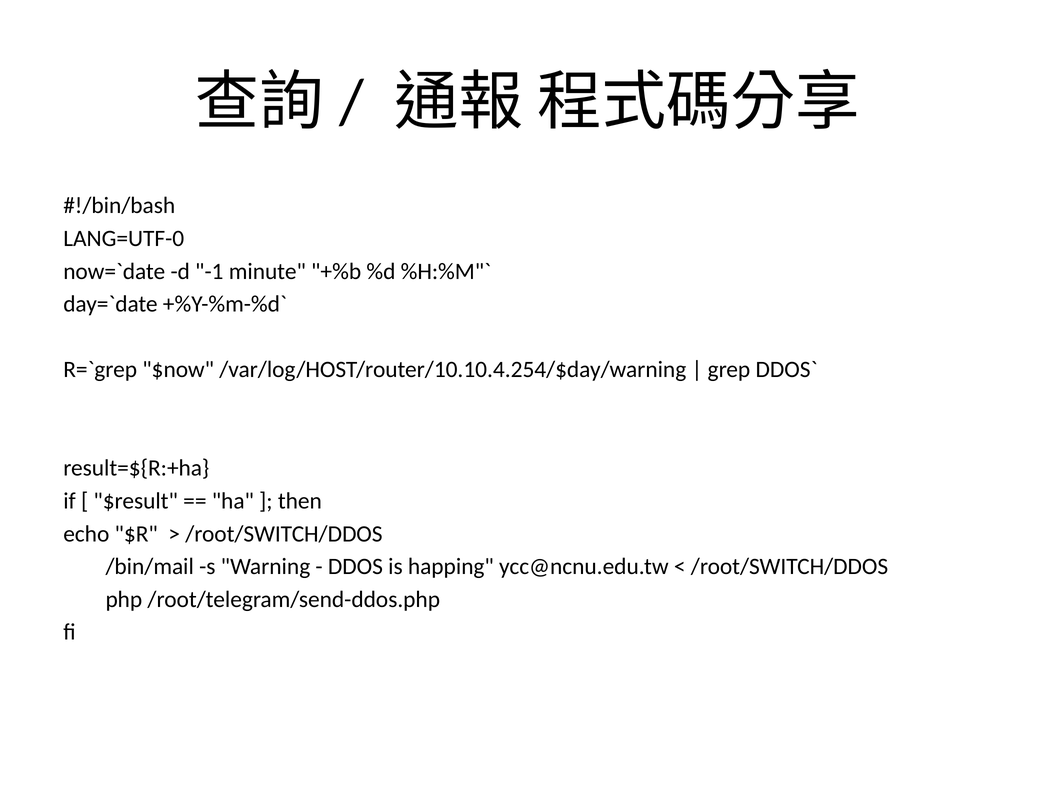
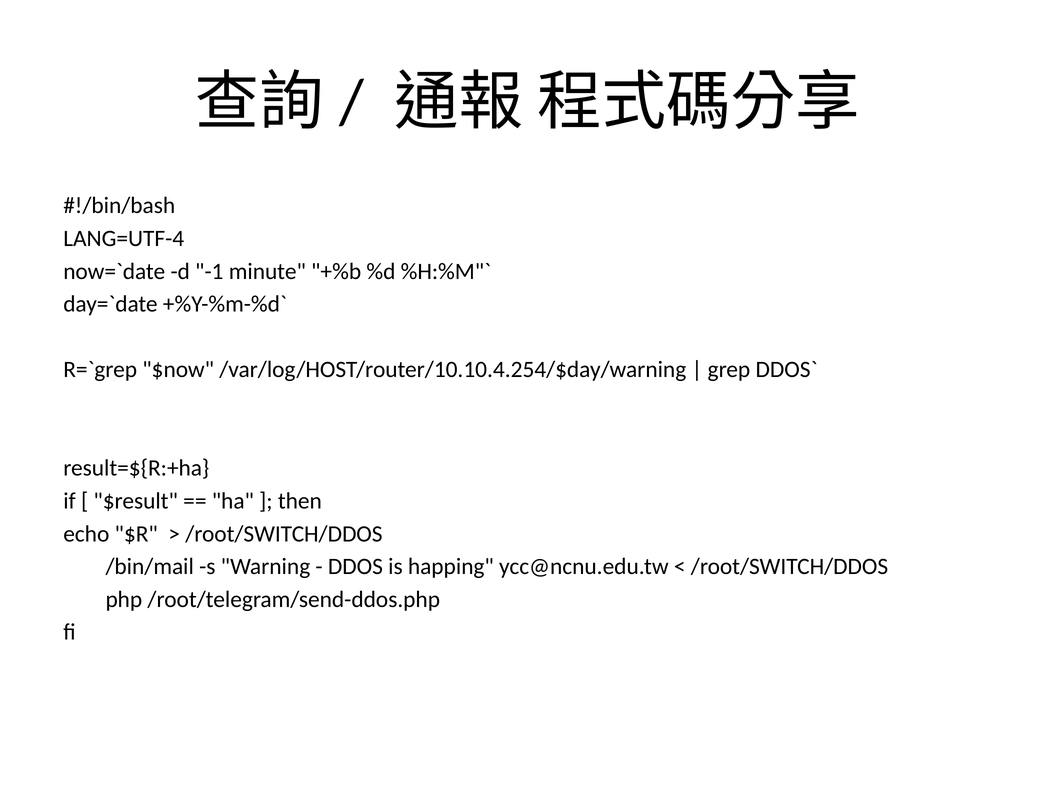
LANG=UTF-0: LANG=UTF-0 -> LANG=UTF-4
